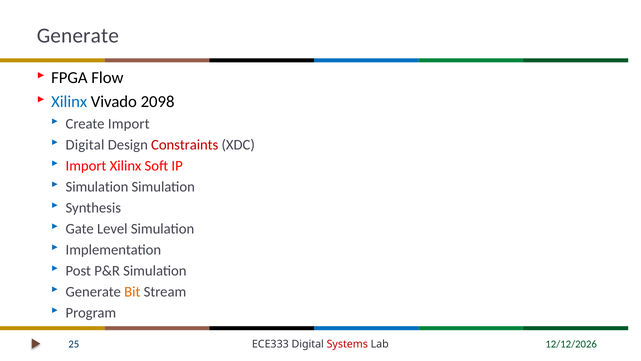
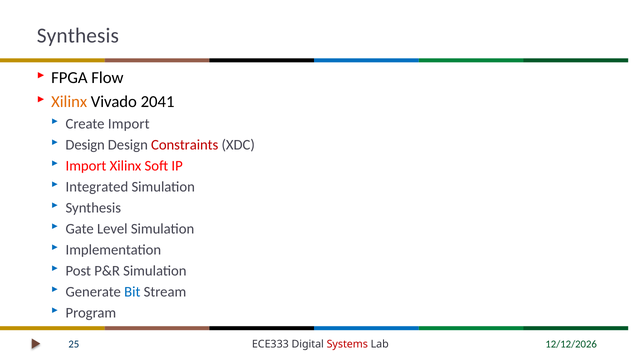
Generate at (78, 36): Generate -> Synthesis
Xilinx at (69, 102) colour: blue -> orange
2098: 2098 -> 2041
Digital at (85, 145): Digital -> Design
Simulation at (97, 187): Simulation -> Integrated
Bit colour: orange -> blue
